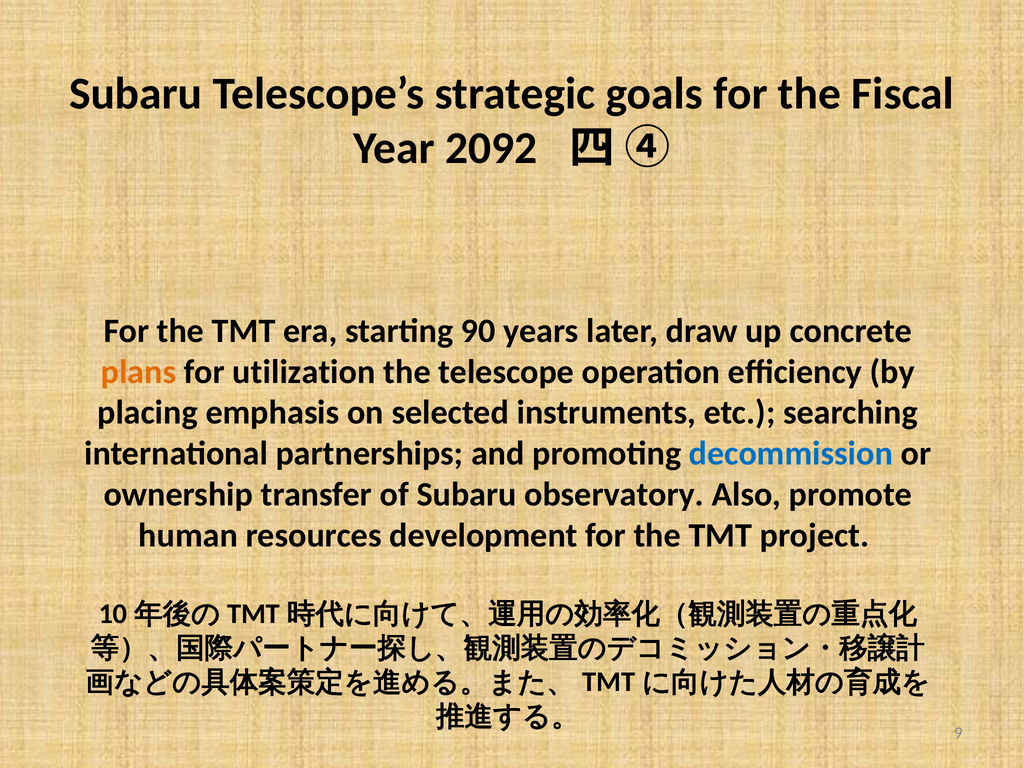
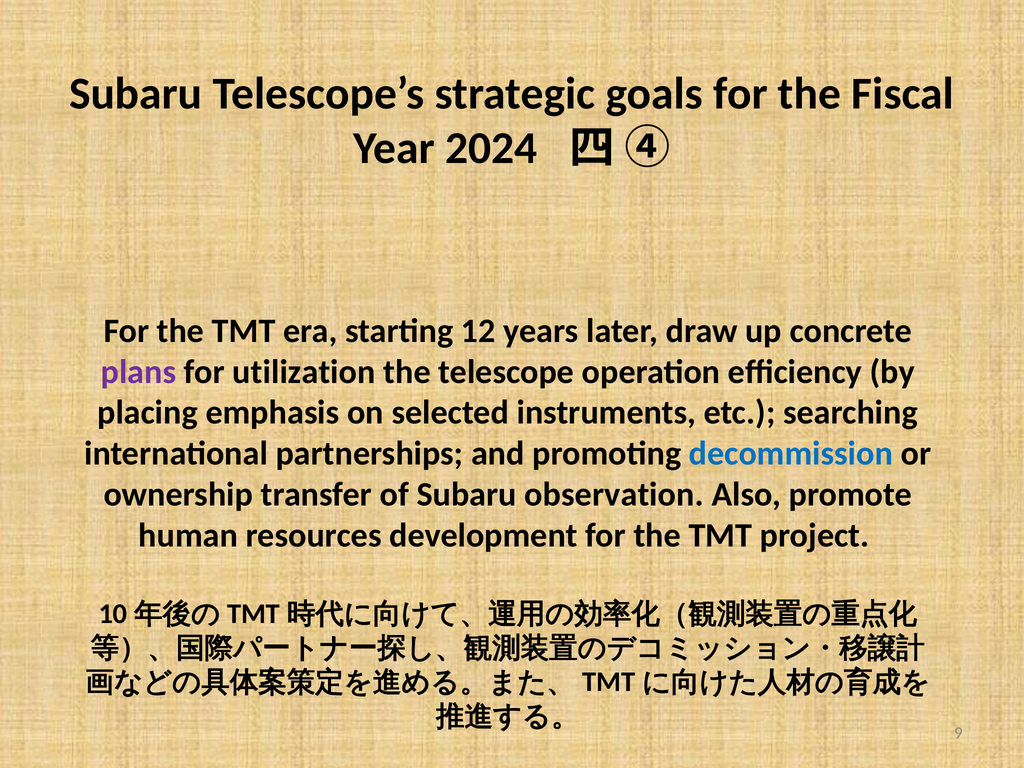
2092: 2092 -> 2024
90: 90 -> 12
plans colour: orange -> purple
observatory: observatory -> observation
